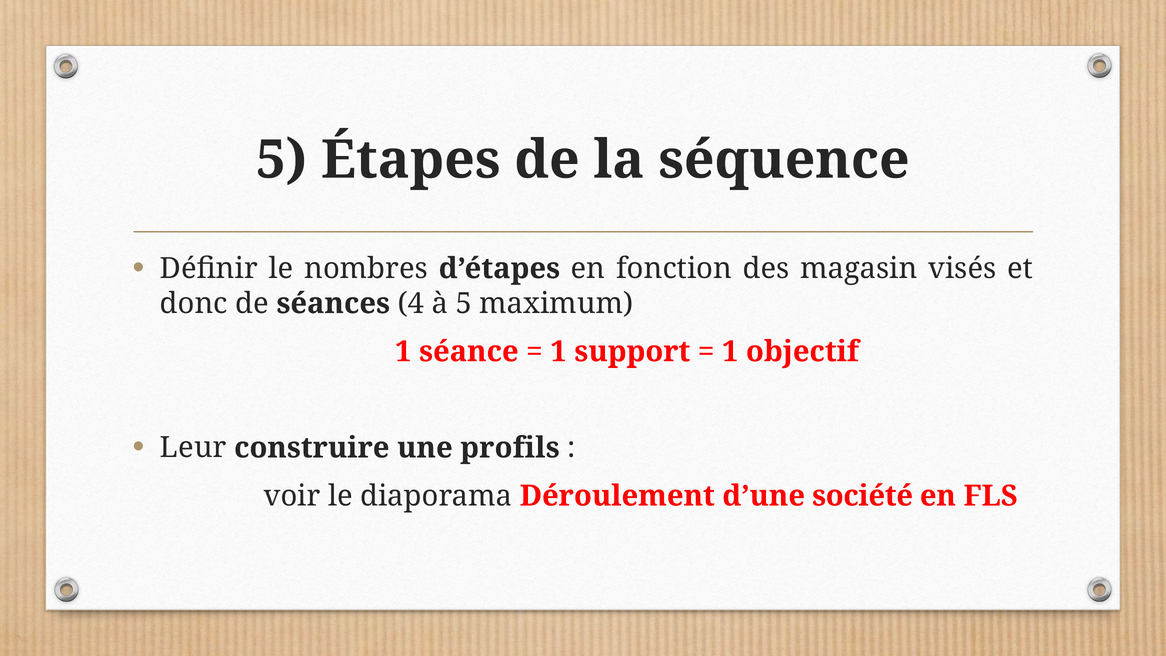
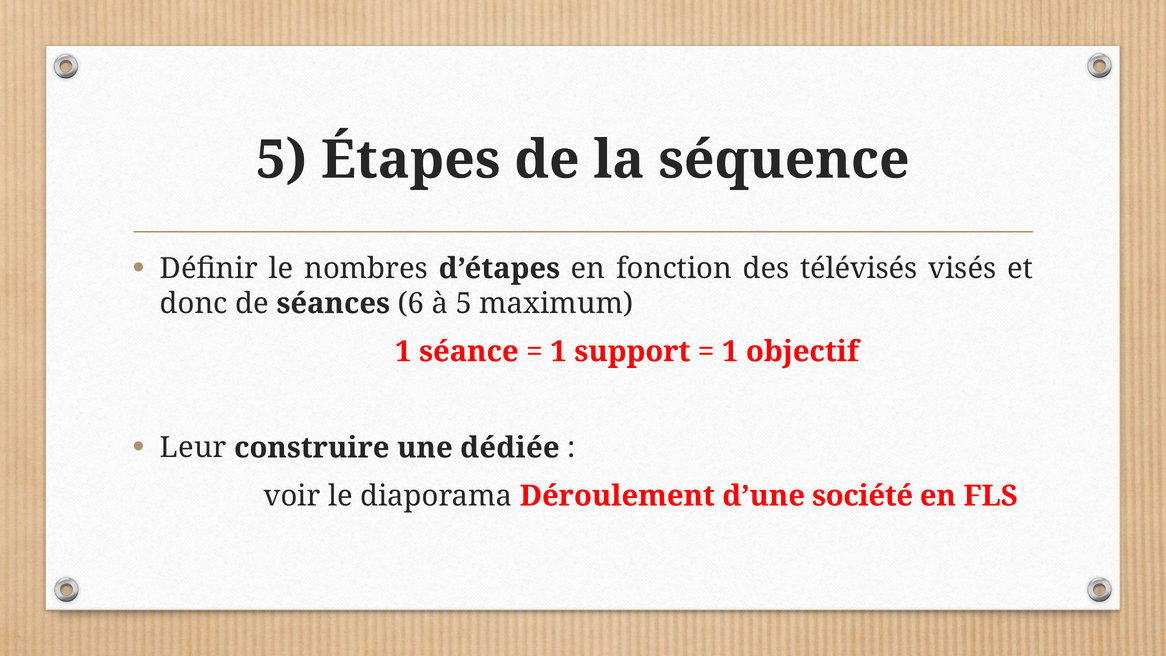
magasin: magasin -> télévisés
4: 4 -> 6
profils: profils -> dédiée
